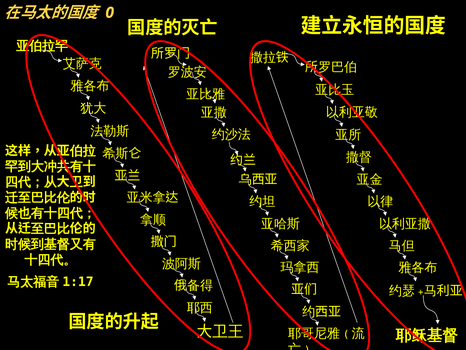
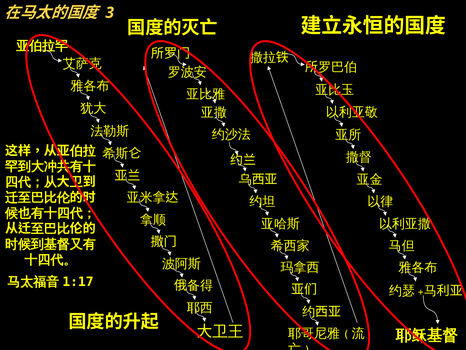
0: 0 -> 3
